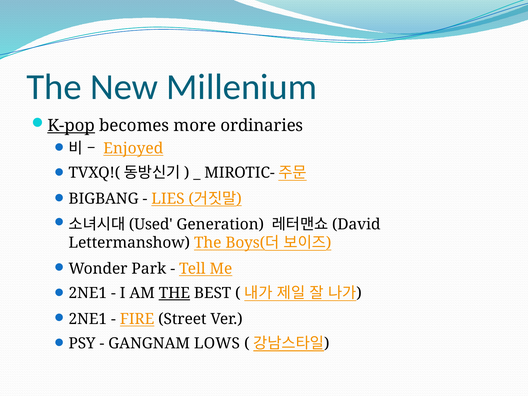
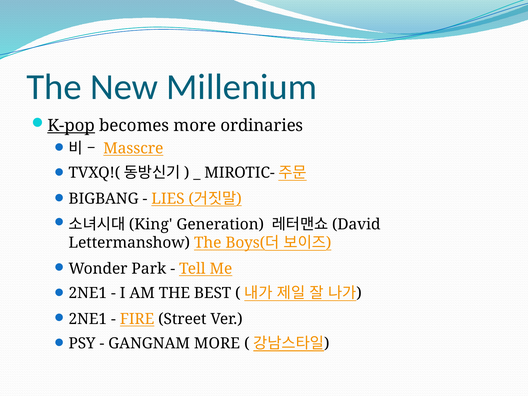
Enjoyed: Enjoyed -> Masscre
Used: Used -> King
THE at (174, 293) underline: present -> none
GANGNAM LOWS: LOWS -> MORE
